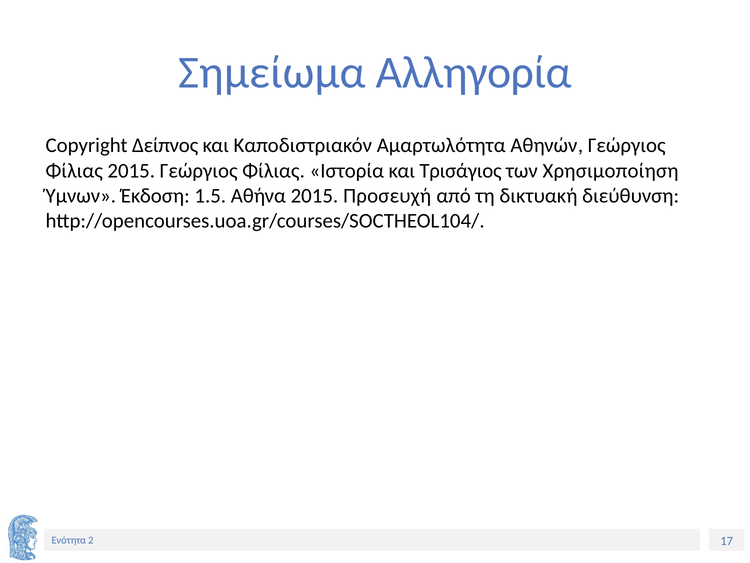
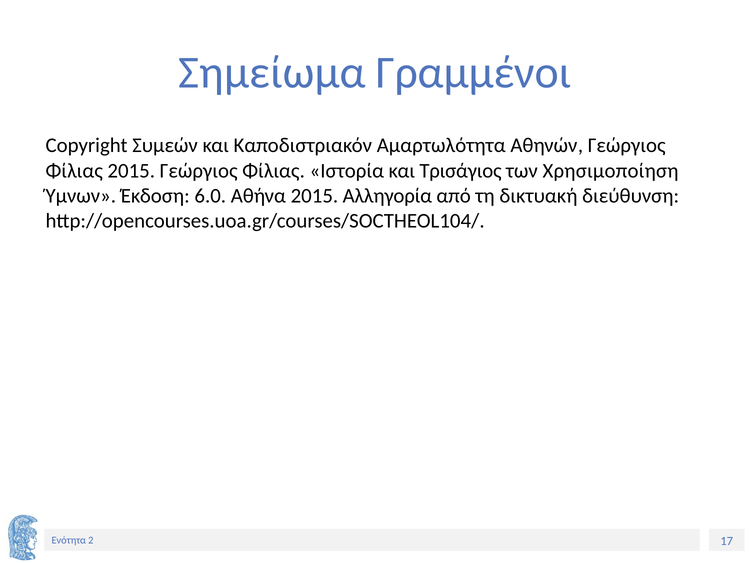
Αλληγορία: Αλληγορία -> Γραμμένοι
Δείπνος: Δείπνος -> Συμεών
1.5: 1.5 -> 6.0
Προσευχή: Προσευχή -> Αλληγορία
